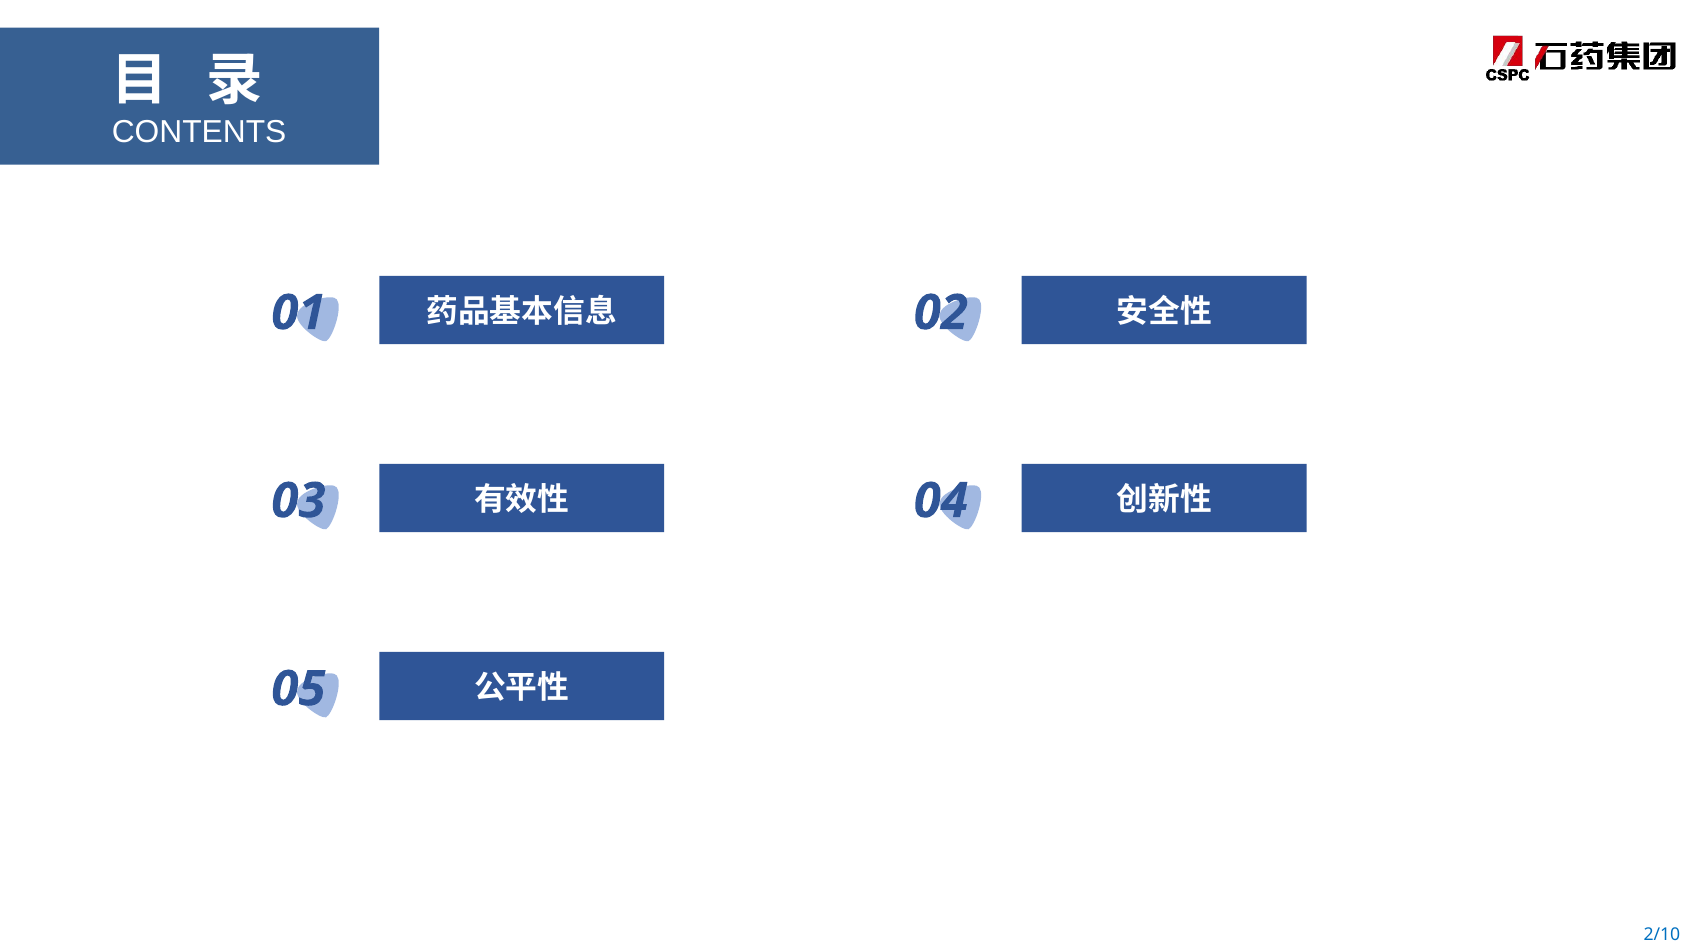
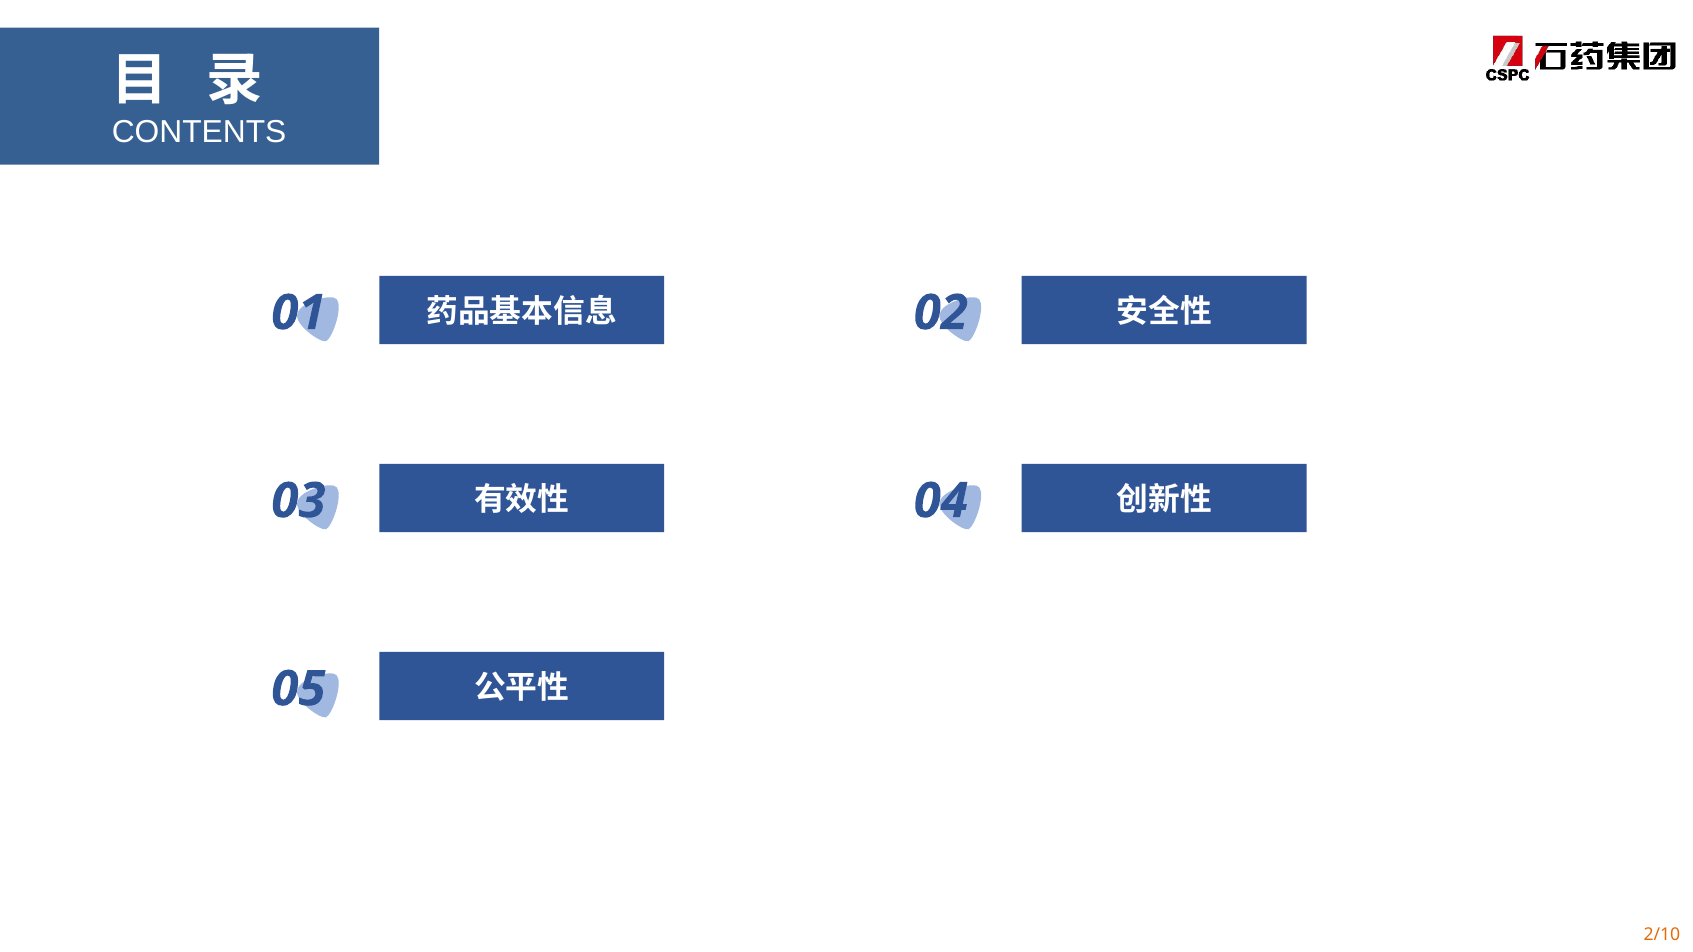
2/10 colour: blue -> orange
